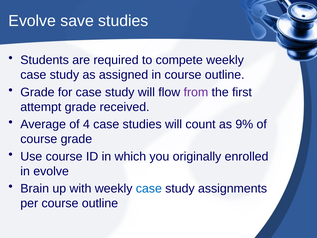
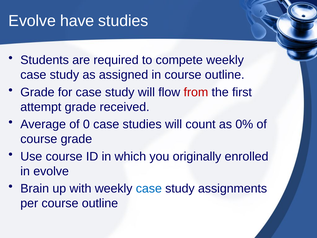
save: save -> have
from colour: purple -> red
4: 4 -> 0
9%: 9% -> 0%
